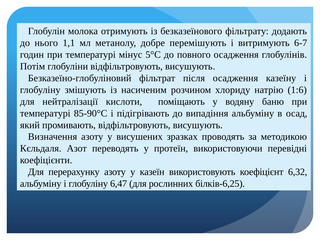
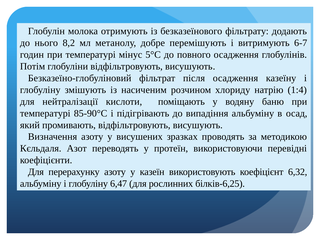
1,1: 1,1 -> 8,2
1:6: 1:6 -> 1:4
